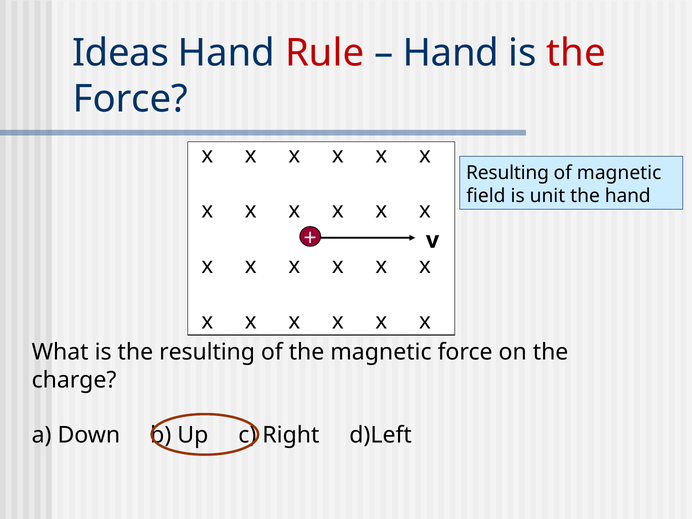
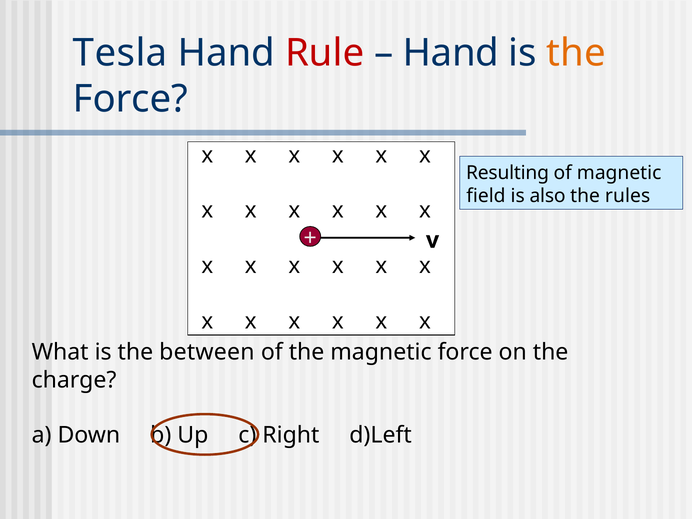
Ideas: Ideas -> Tesla
the at (576, 53) colour: red -> orange
unit: unit -> also
the hand: hand -> rules
the resulting: resulting -> between
